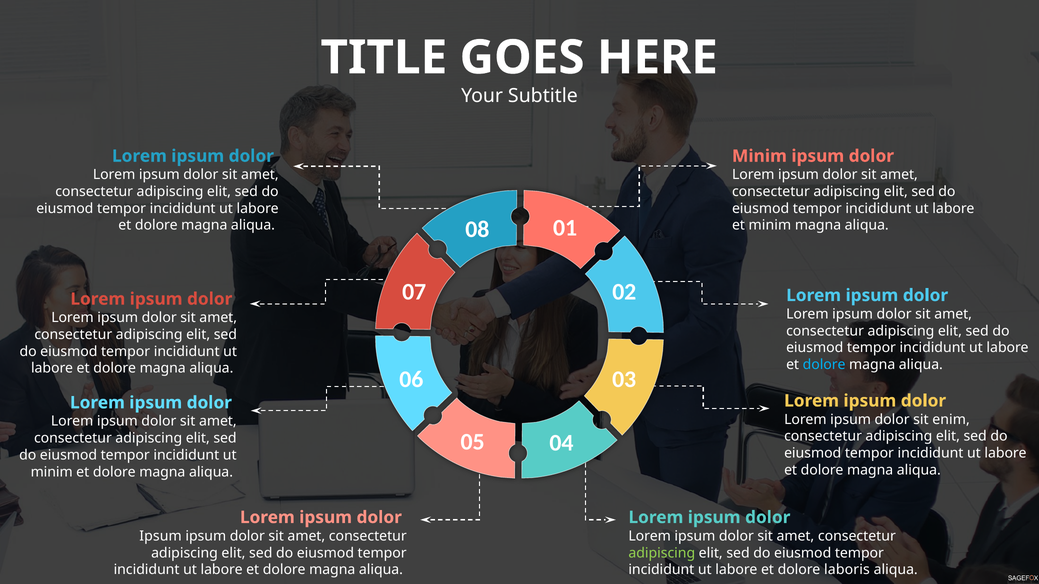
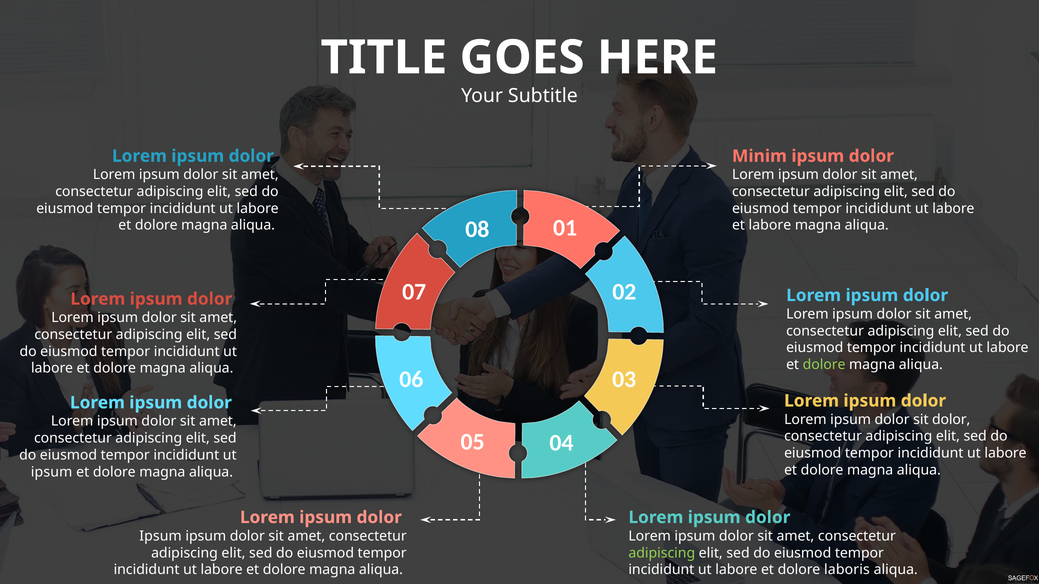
et minim: minim -> labore
dolore at (824, 365) colour: light blue -> light green
sit enim: enim -> dolor
minim at (52, 472): minim -> ipsum
